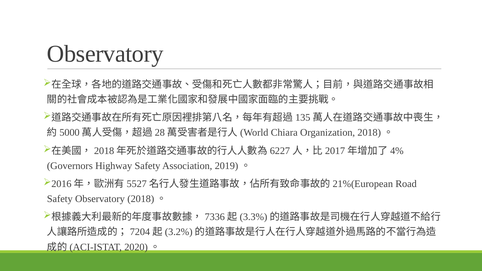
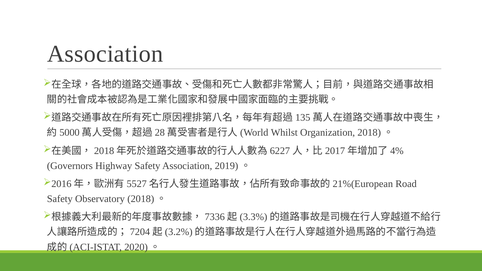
Observatory at (105, 54): Observatory -> Association
Chiara: Chiara -> Whilst
